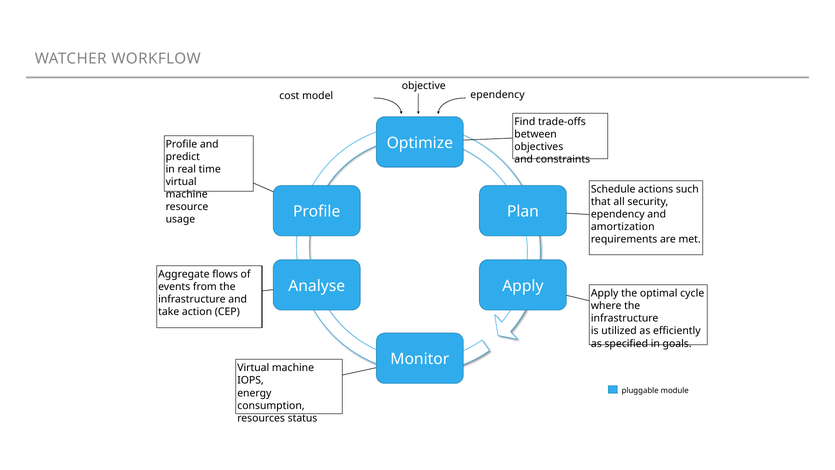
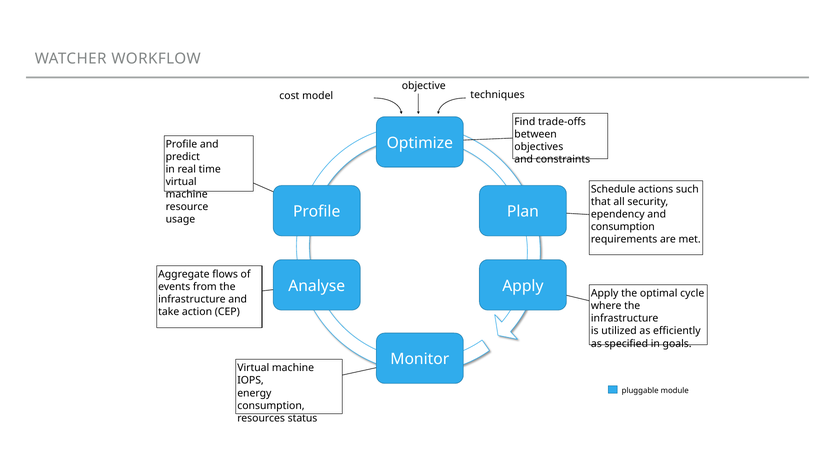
model ependency: ependency -> techniques
amortization at (623, 227): amortization -> consumption
